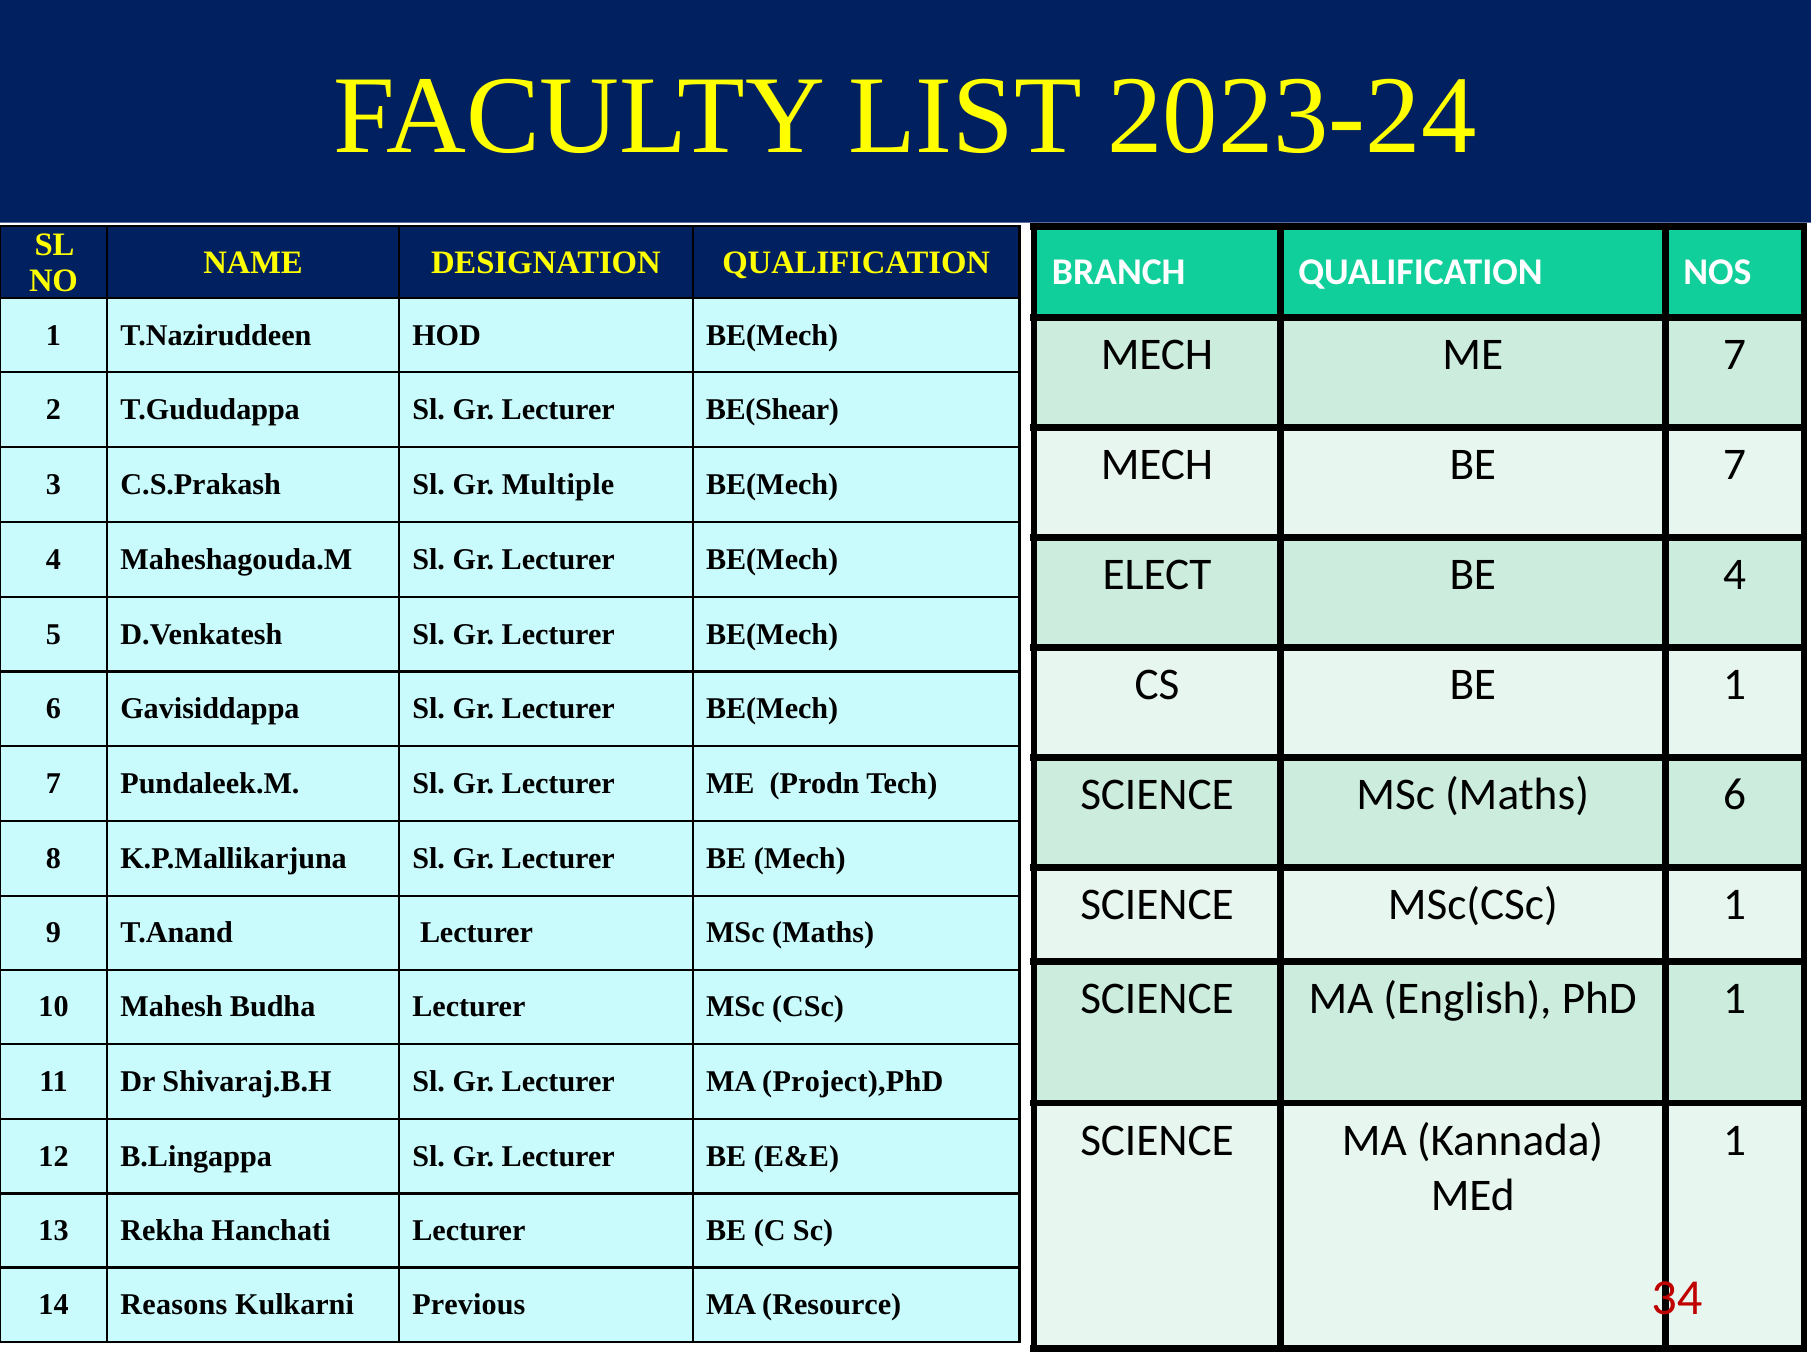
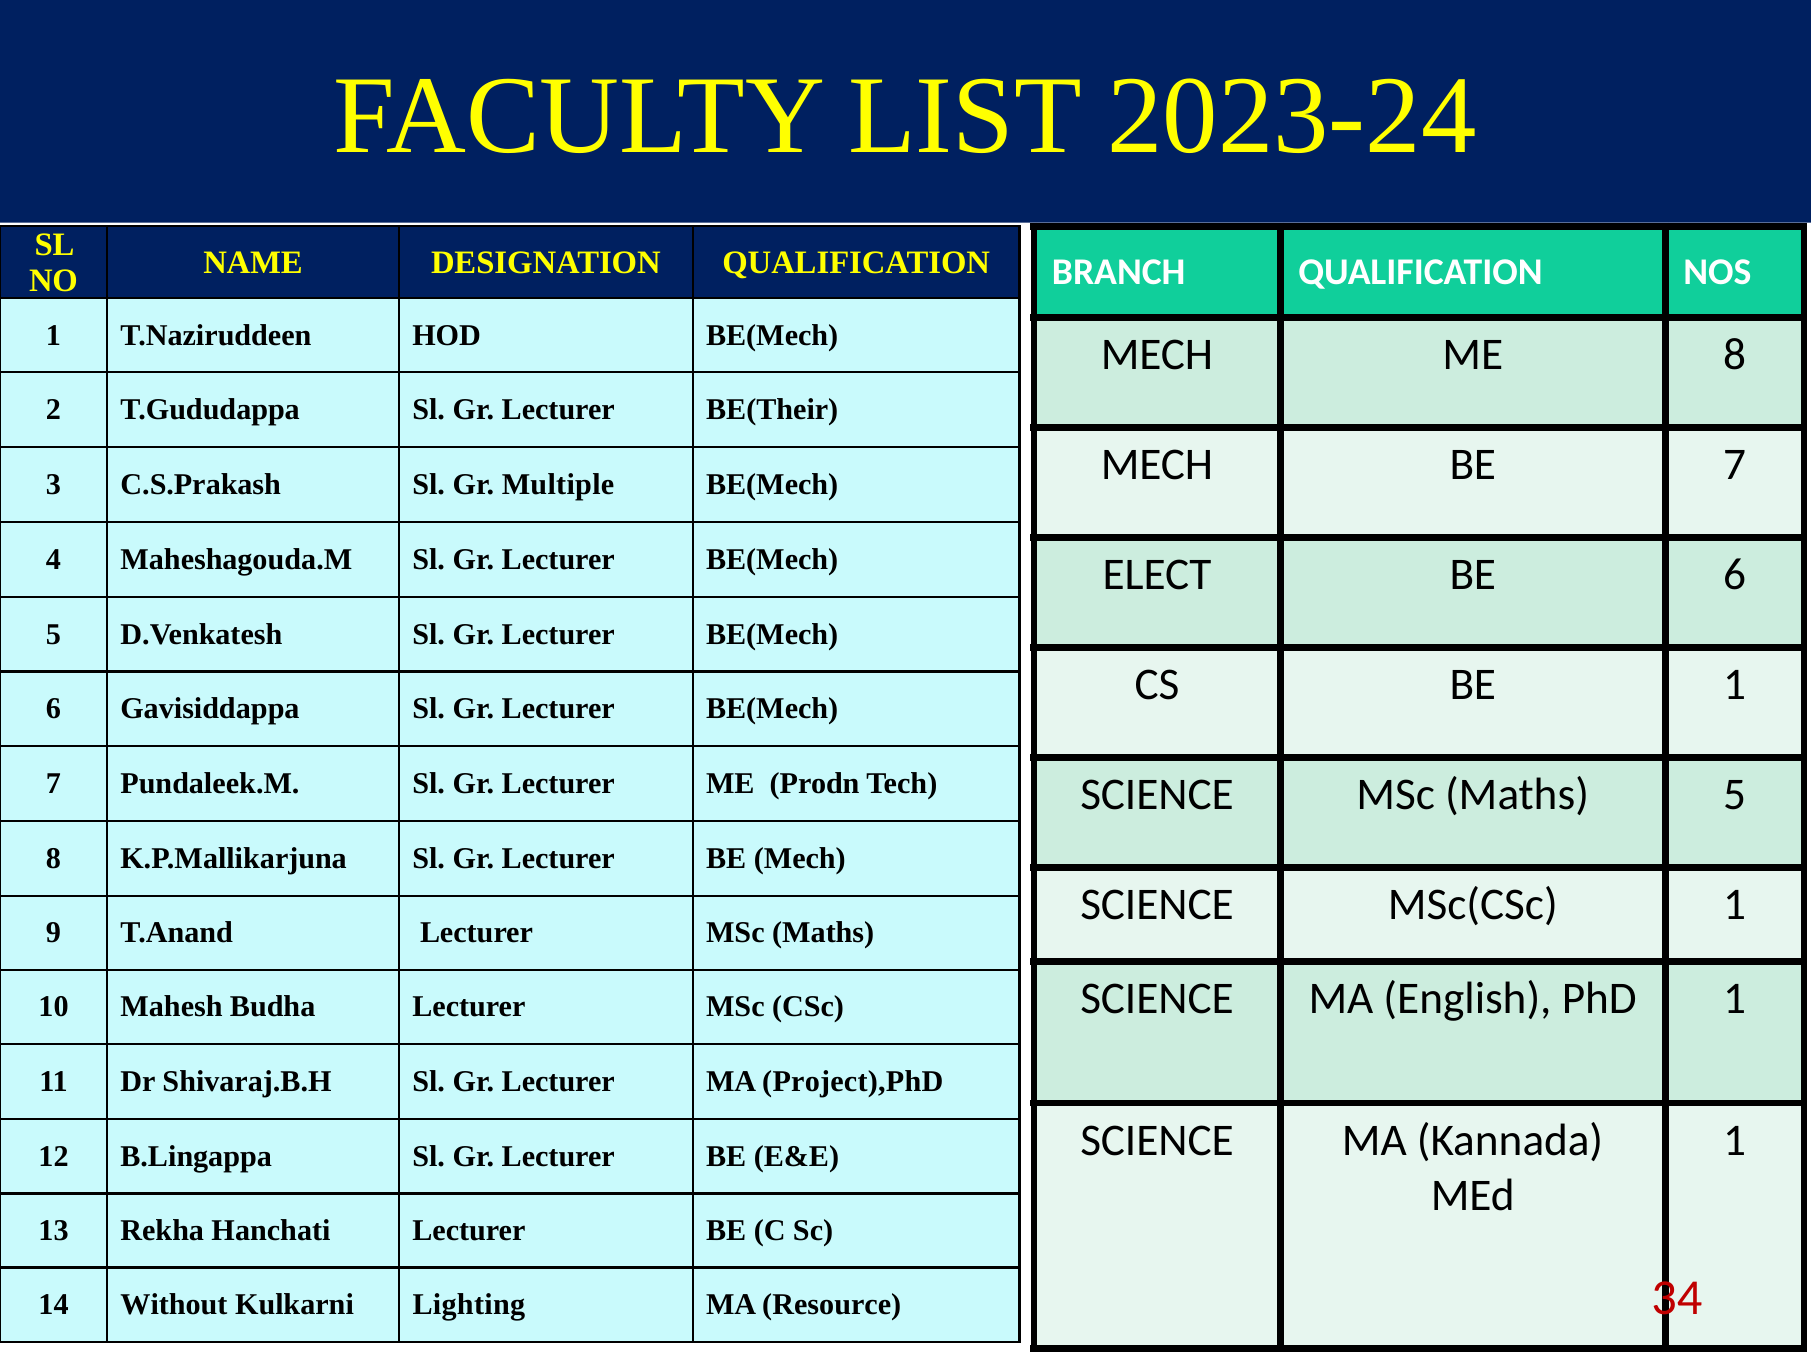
ME 7: 7 -> 8
BE(Shear: BE(Shear -> BE(Their
BE 4: 4 -> 6
Maths 6: 6 -> 5
Reasons: Reasons -> Without
Previous: Previous -> Lighting
